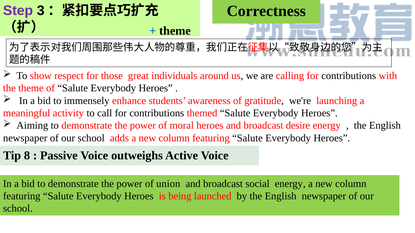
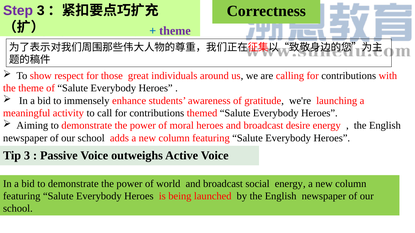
theme at (175, 31) colour: black -> purple
Tip 8: 8 -> 3
union: union -> world
